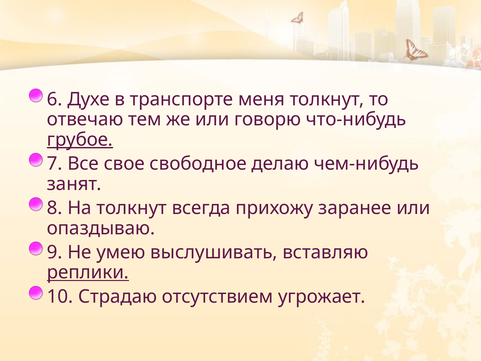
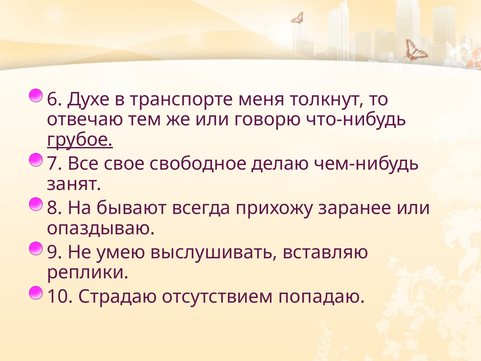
На толкнут: толкнут -> бывают
реплики underline: present -> none
угрожает: угрожает -> попадаю
